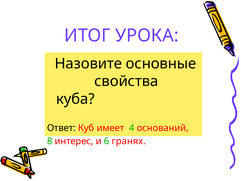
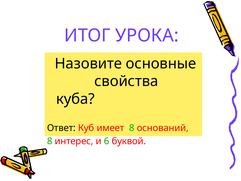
имеет 4: 4 -> 8
гранях: гранях -> буквой
